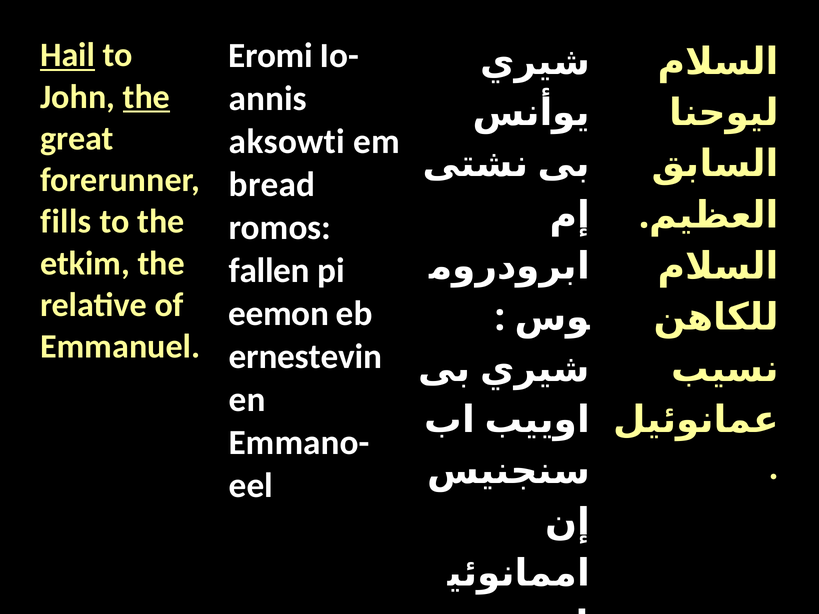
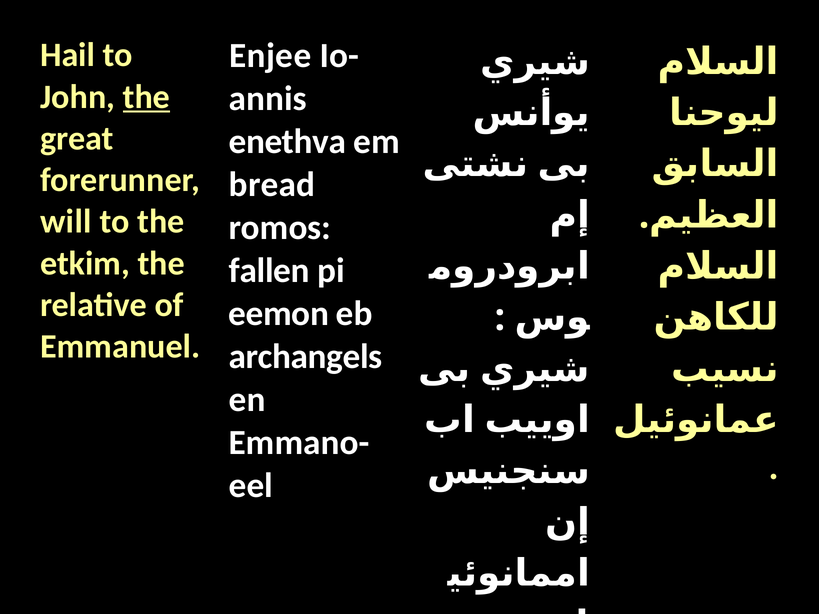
Hail underline: present -> none
Eromi: Eromi -> Enjee
aksowti: aksowti -> enethva
fills: fills -> will
ernestevin: ernestevin -> archangels
